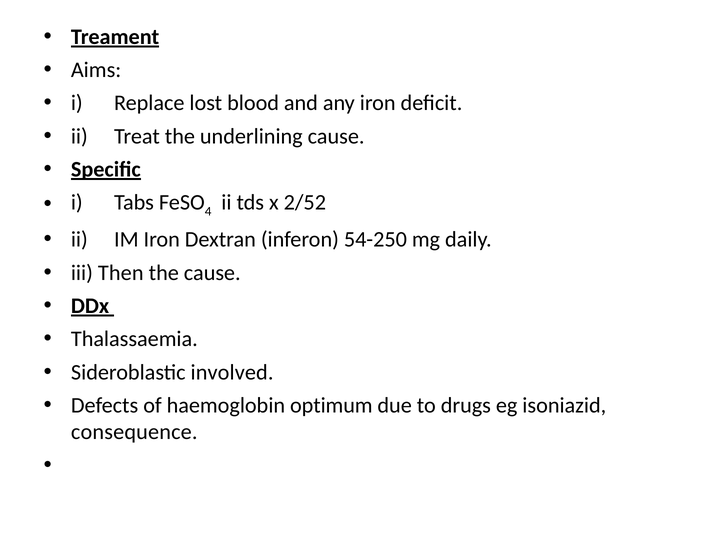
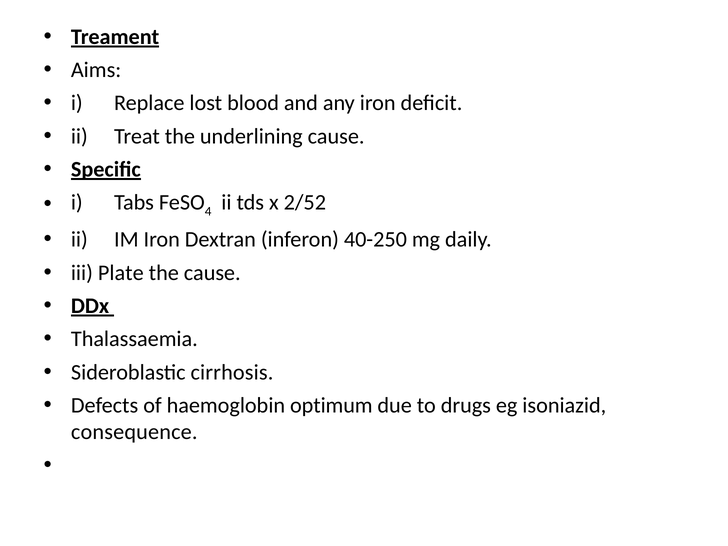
54-250: 54-250 -> 40-250
Then: Then -> Plate
involved: involved -> cirrhosis
